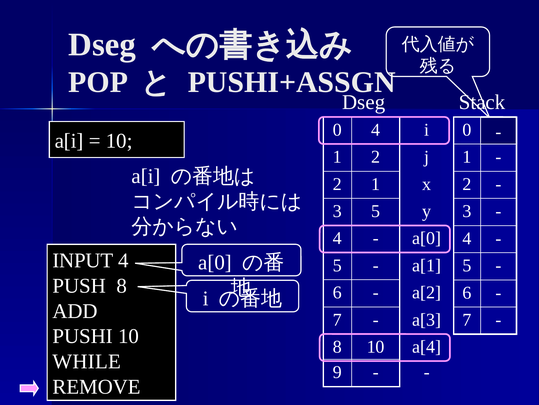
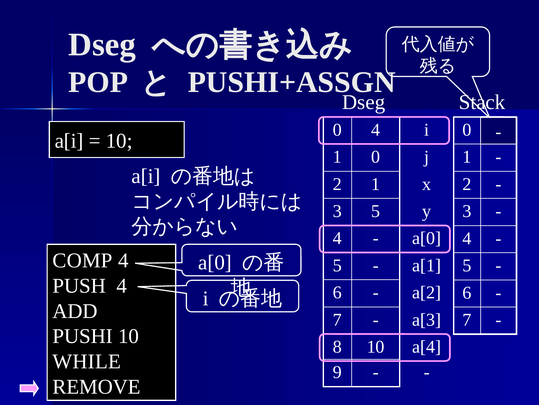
1 2: 2 -> 0
INPUT: INPUT -> COMP
PUSH 8: 8 -> 4
